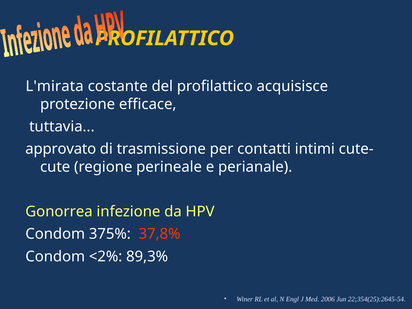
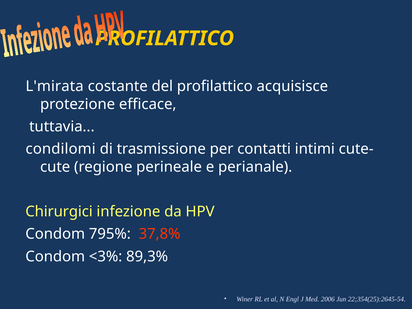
approvato: approvato -> condilomi
Gonorrea: Gonorrea -> Chirurgici
375%: 375% -> 795%
<2%: <2% -> <3%
